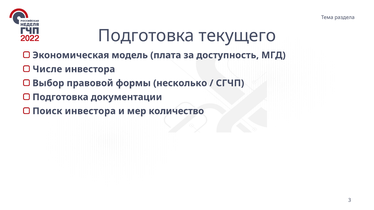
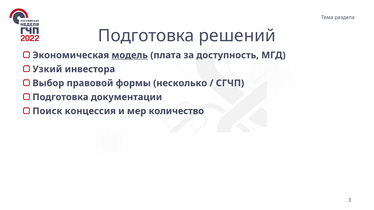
текущего: текущего -> решений
модель underline: none -> present
Числе: Числе -> Узкий
Поиск инвестора: инвестора -> концессия
